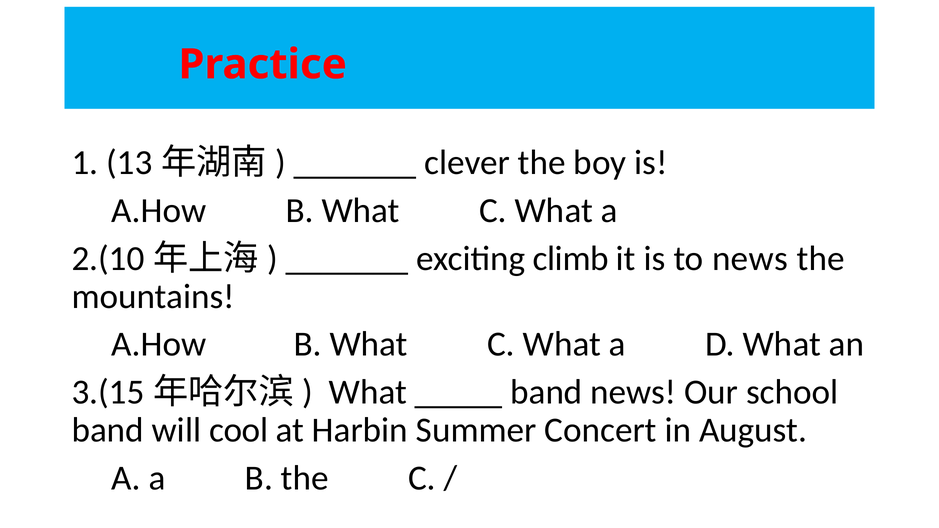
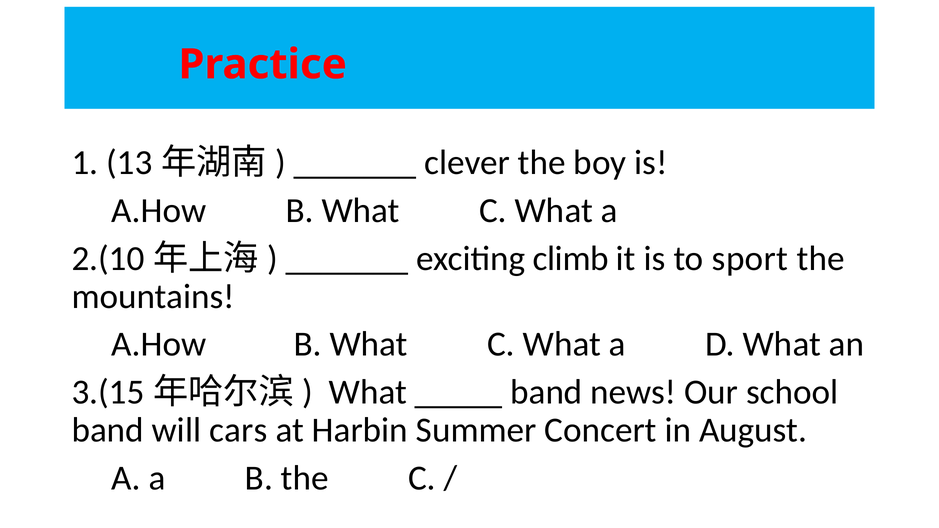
to news: news -> sport
cool: cool -> cars
